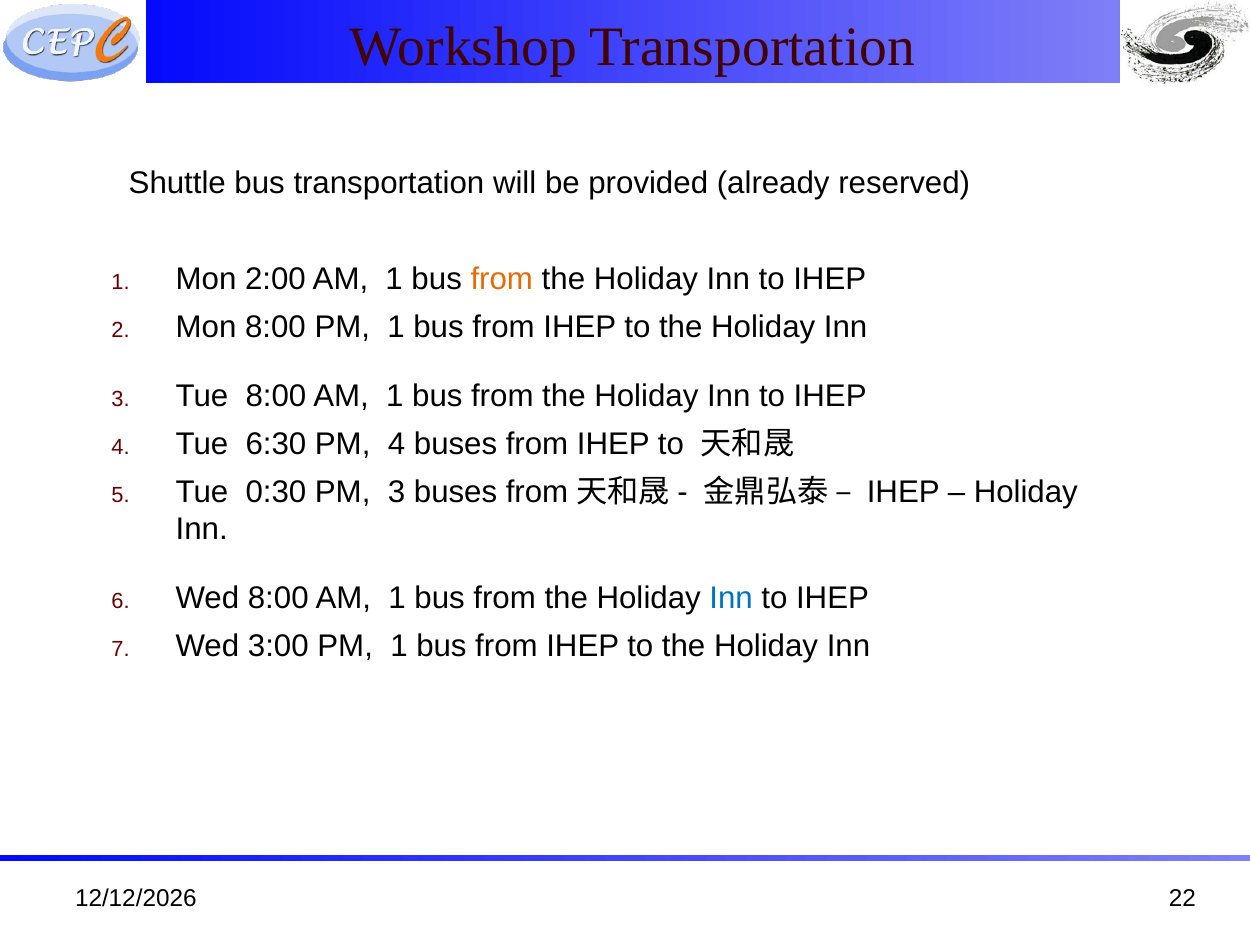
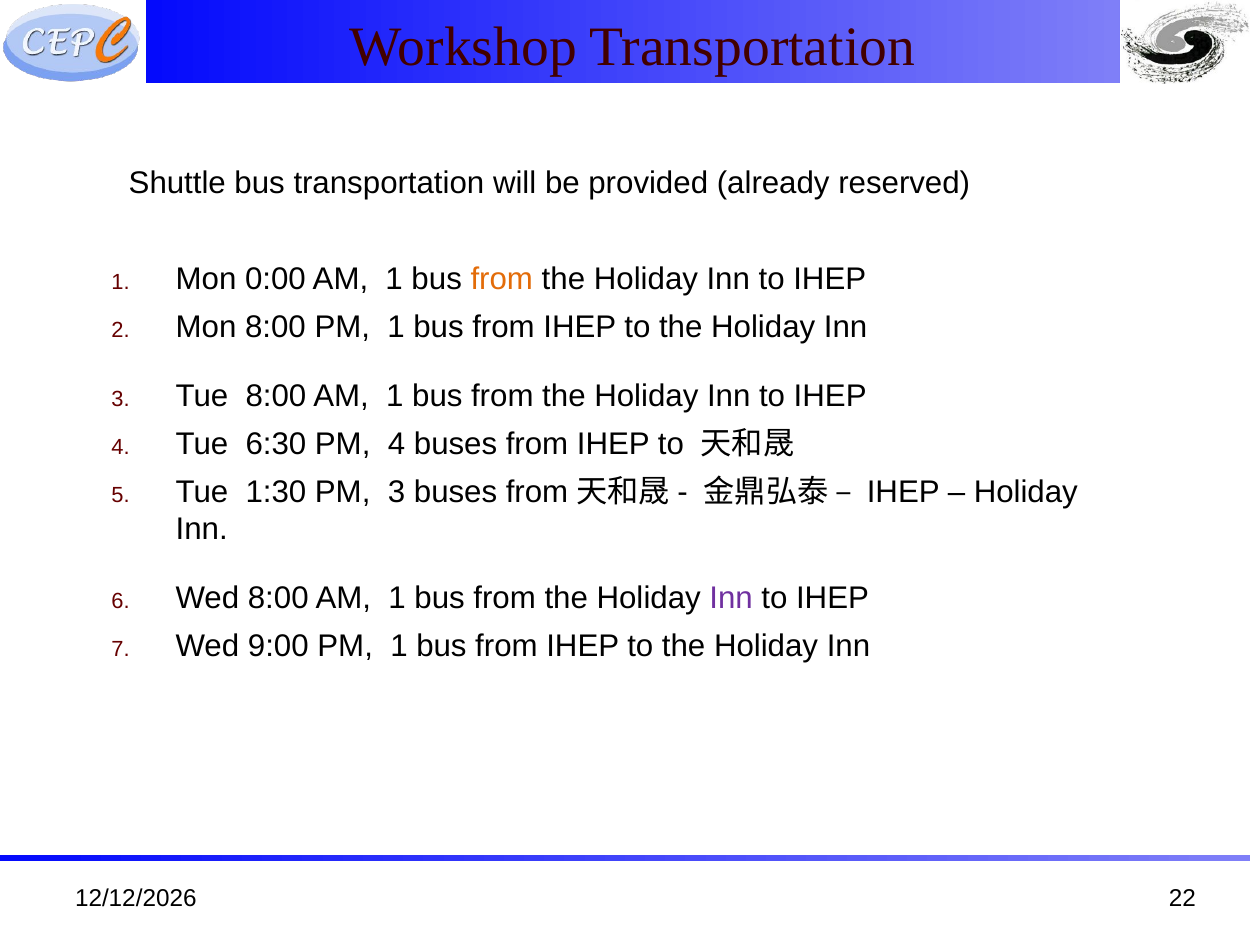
2:00: 2:00 -> 0:00
0:30: 0:30 -> 1:30
Inn at (731, 598) colour: blue -> purple
3:00: 3:00 -> 9:00
